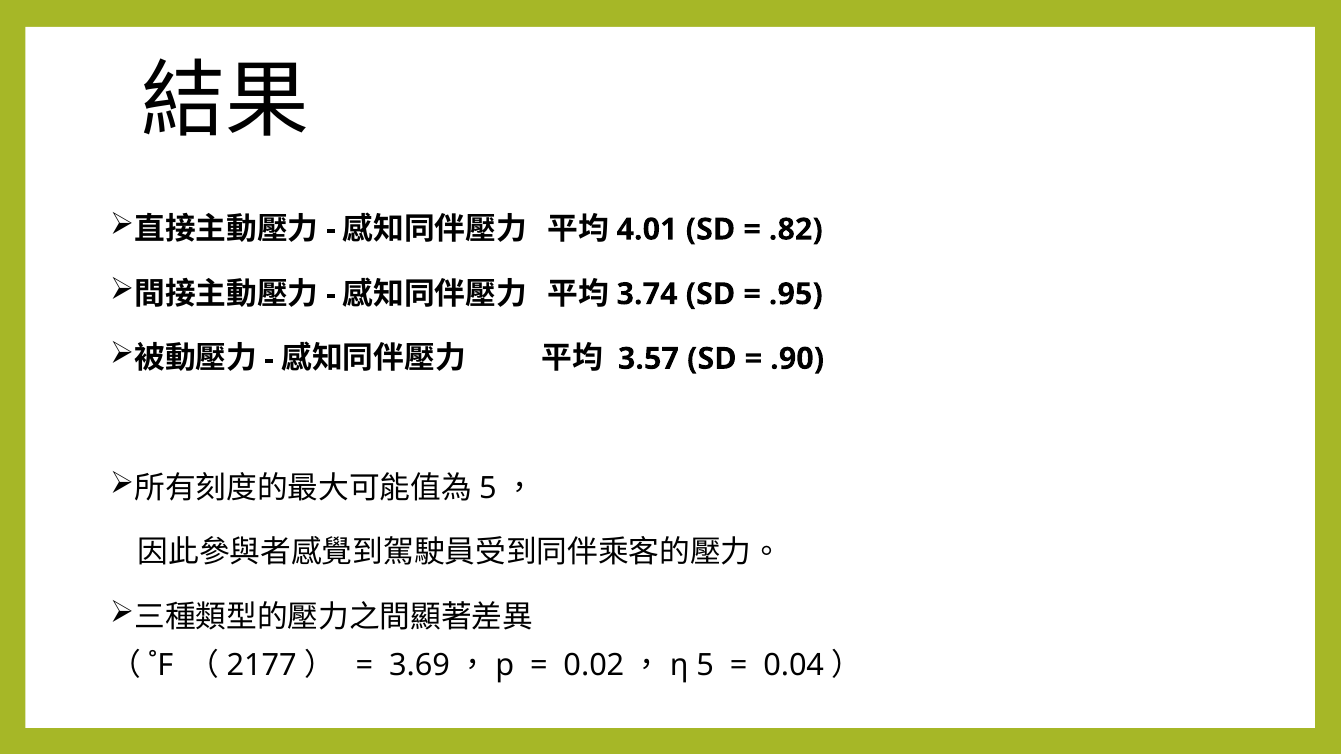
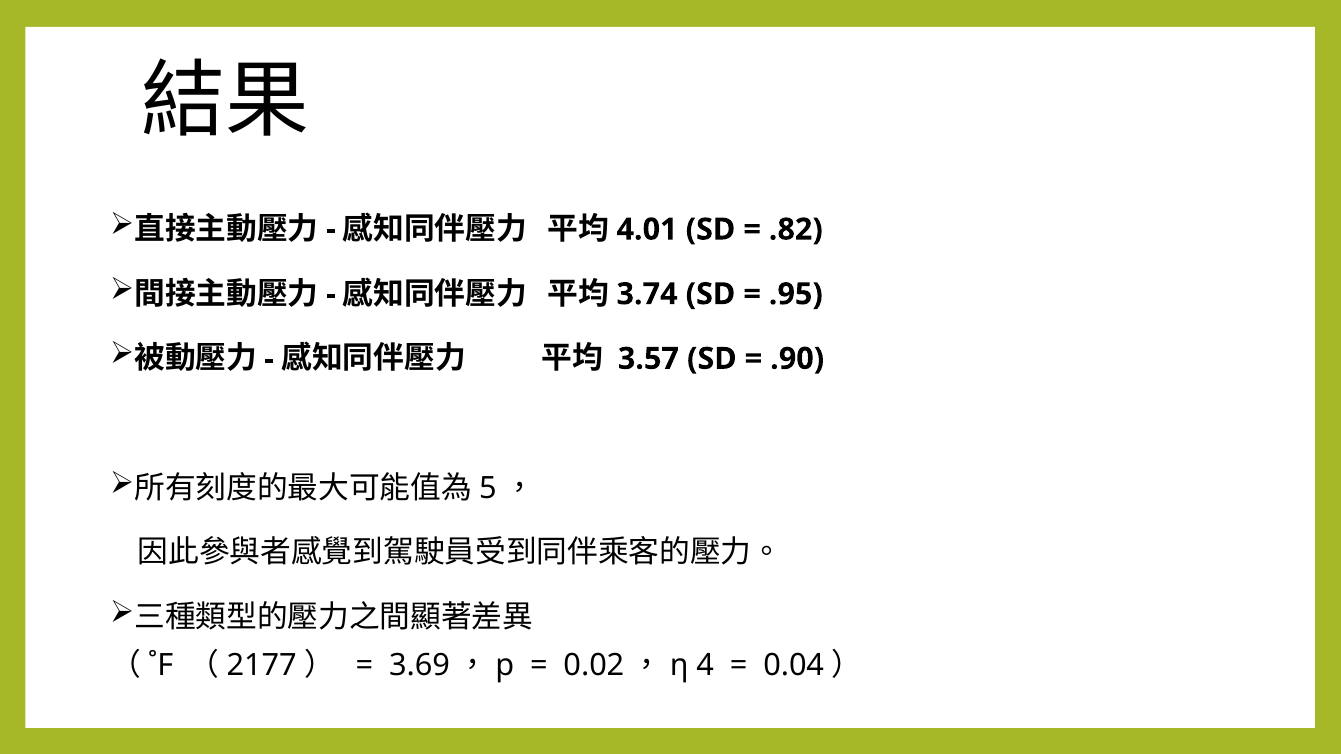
5 at (705, 665): 5 -> 4
